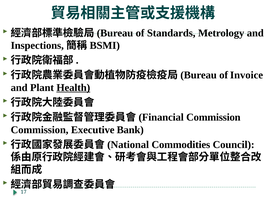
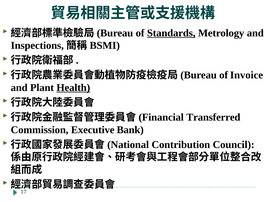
Standards underline: none -> present
Commission at (213, 117): Commission -> Transferred
Commodities: Commodities -> Contribution
